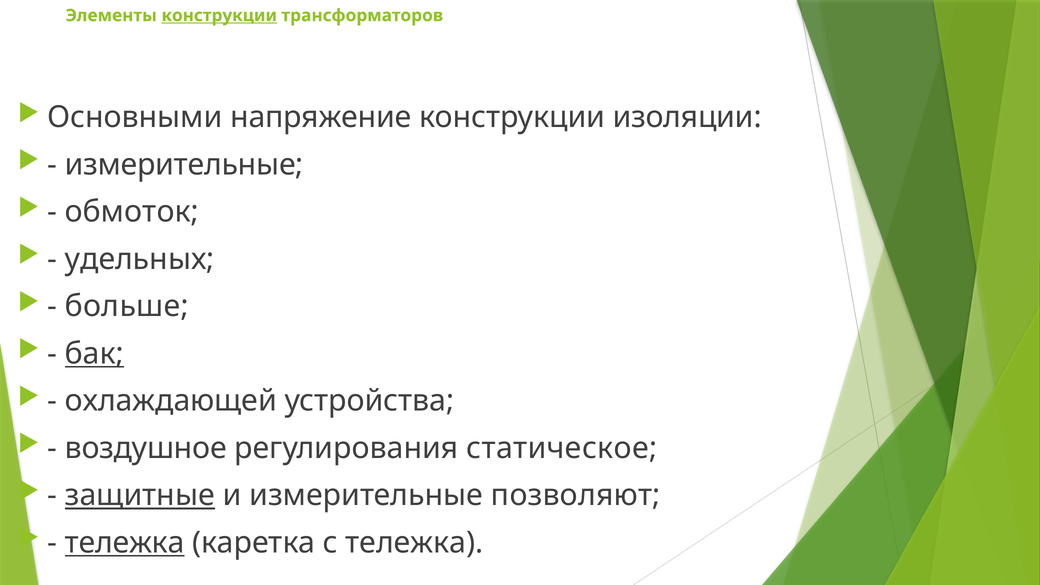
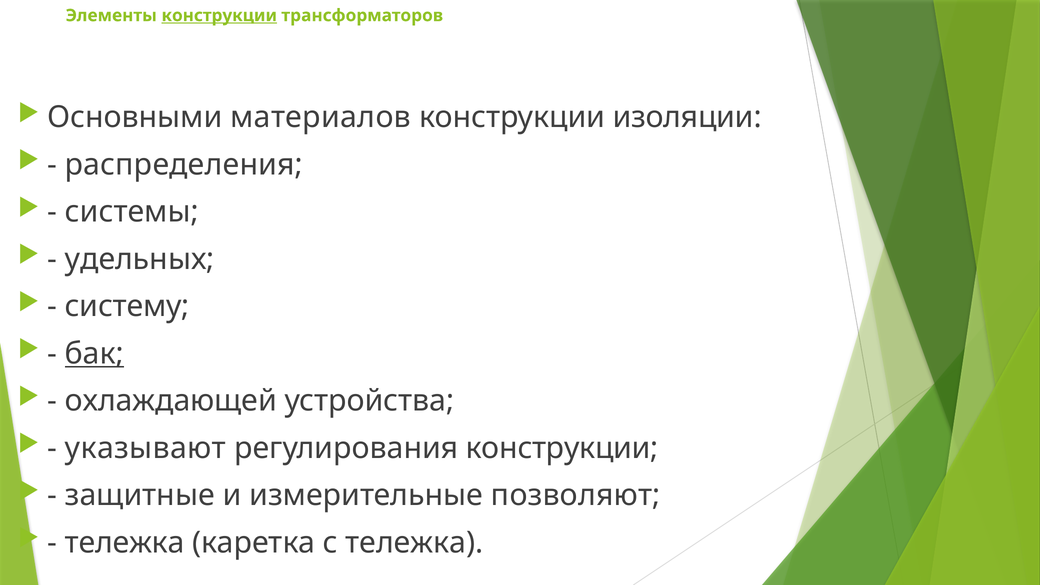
напряжение: напряжение -> материалов
измерительные at (184, 165): измерительные -> распределения
обмоток: обмоток -> системы
больше: больше -> систему
воздушное: воздушное -> указывают
регулирования статическое: статическое -> конструкции
защитные underline: present -> none
тележка at (125, 543) underline: present -> none
